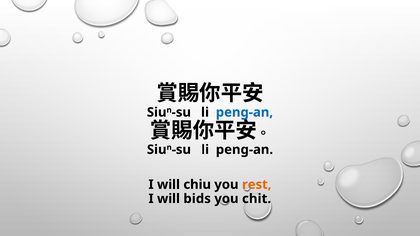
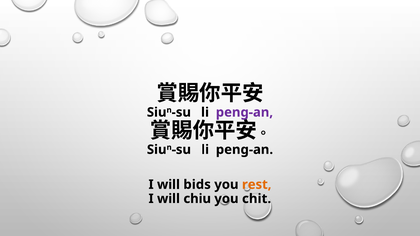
peng-an at (244, 112) colour: blue -> purple
chiu: chiu -> bids
bids: bids -> chiu
